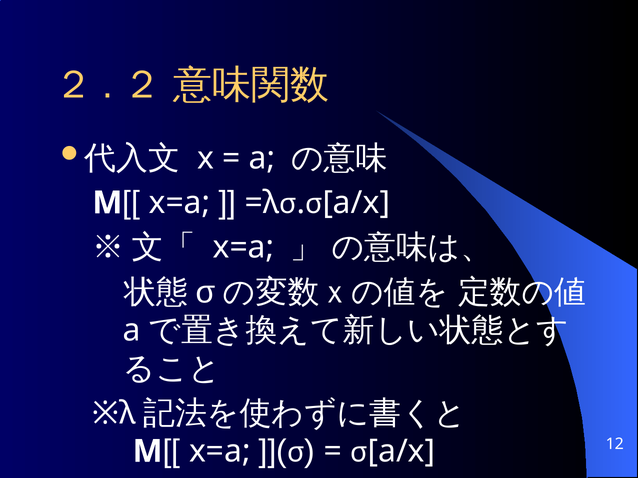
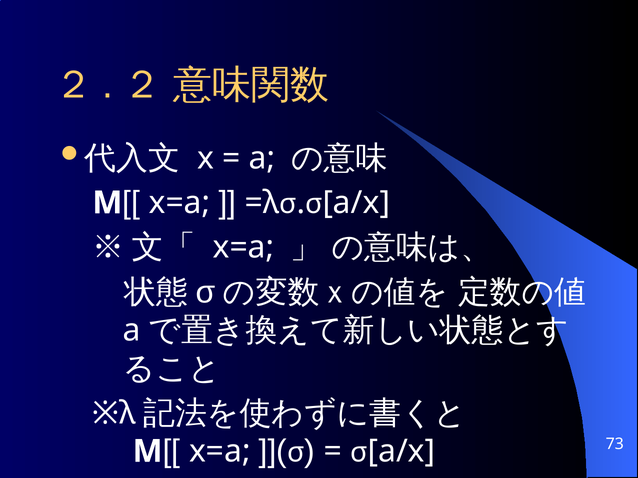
12: 12 -> 73
